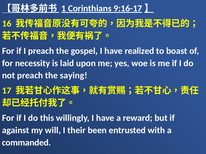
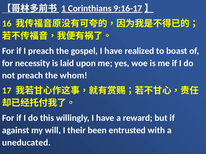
saying: saying -> whom
commanded: commanded -> uneducated
